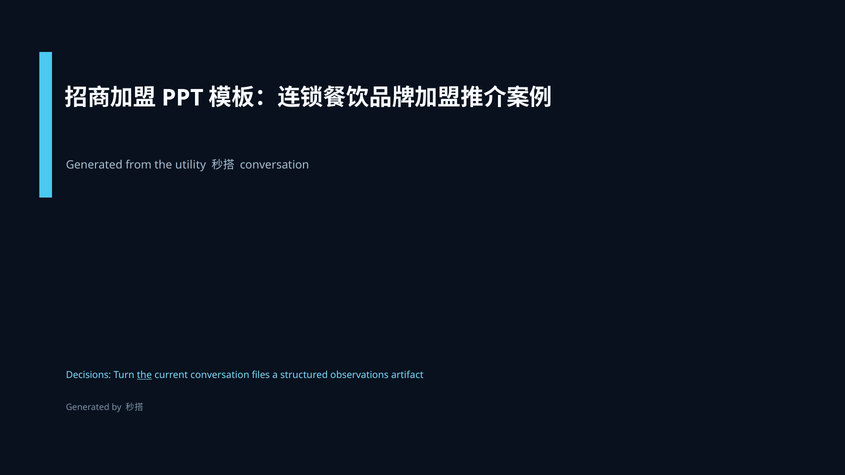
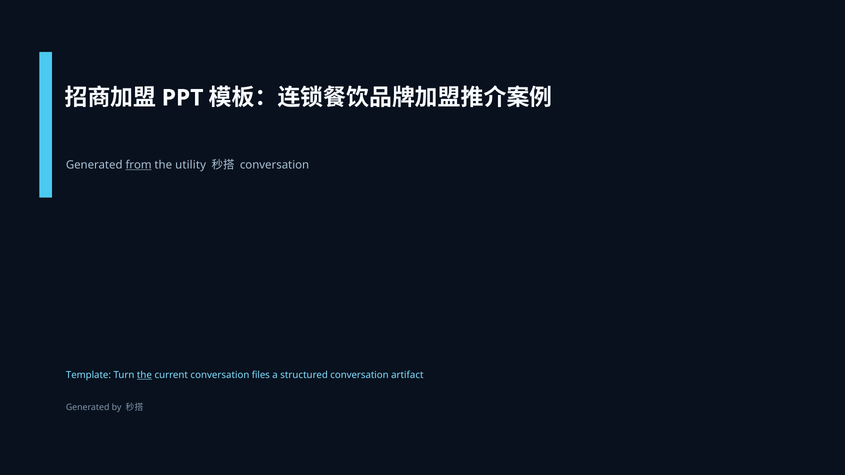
from underline: none -> present
Decisions: Decisions -> Template
structured observations: observations -> conversation
